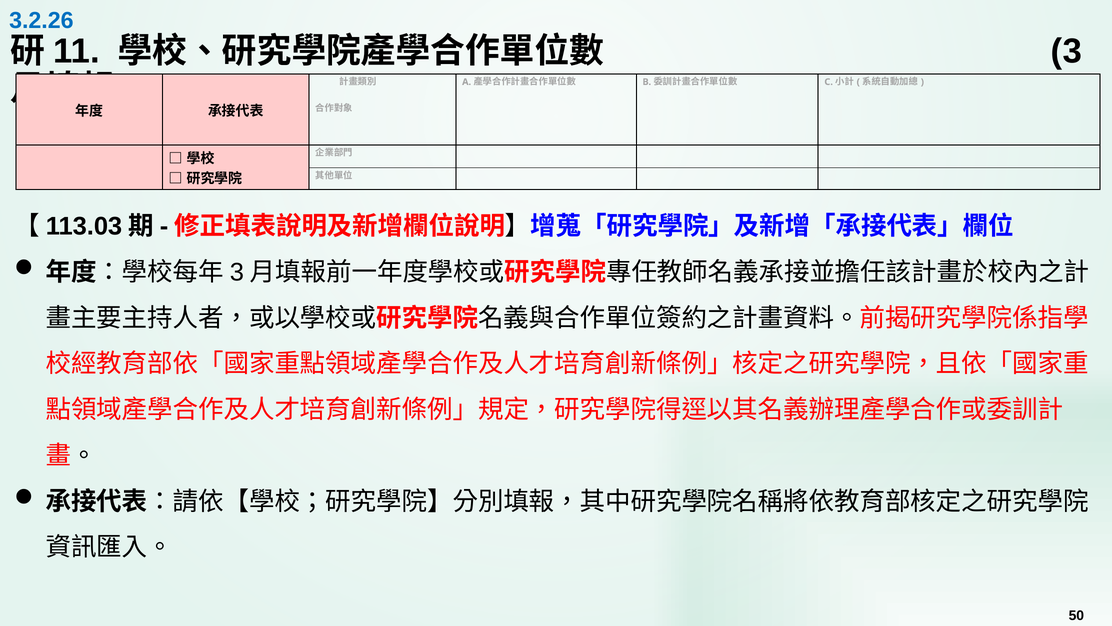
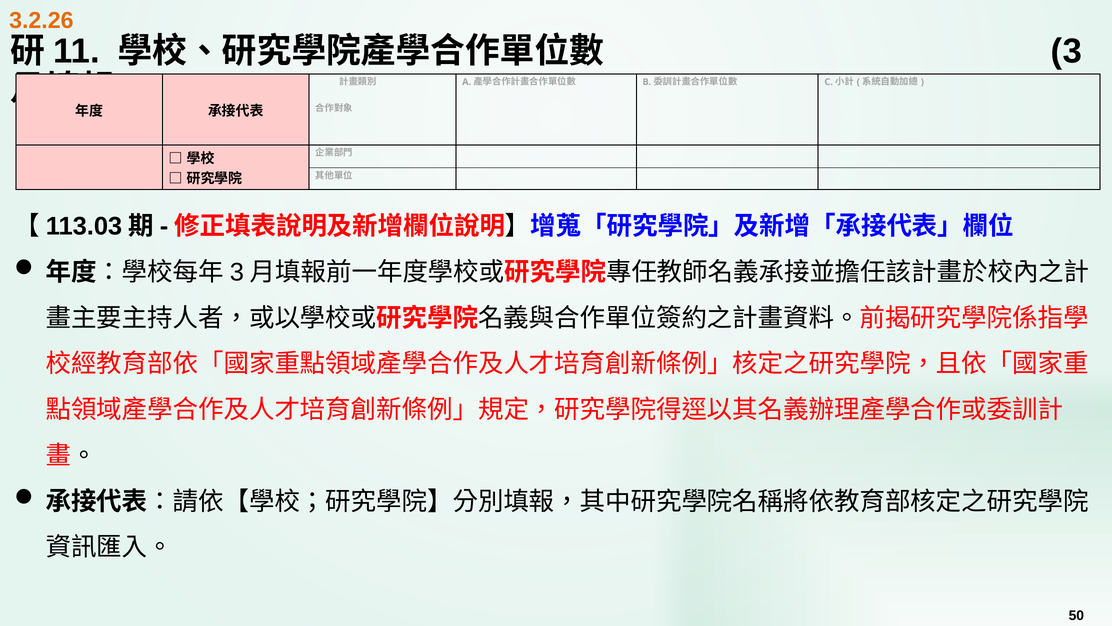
3.2.26 colour: blue -> orange
